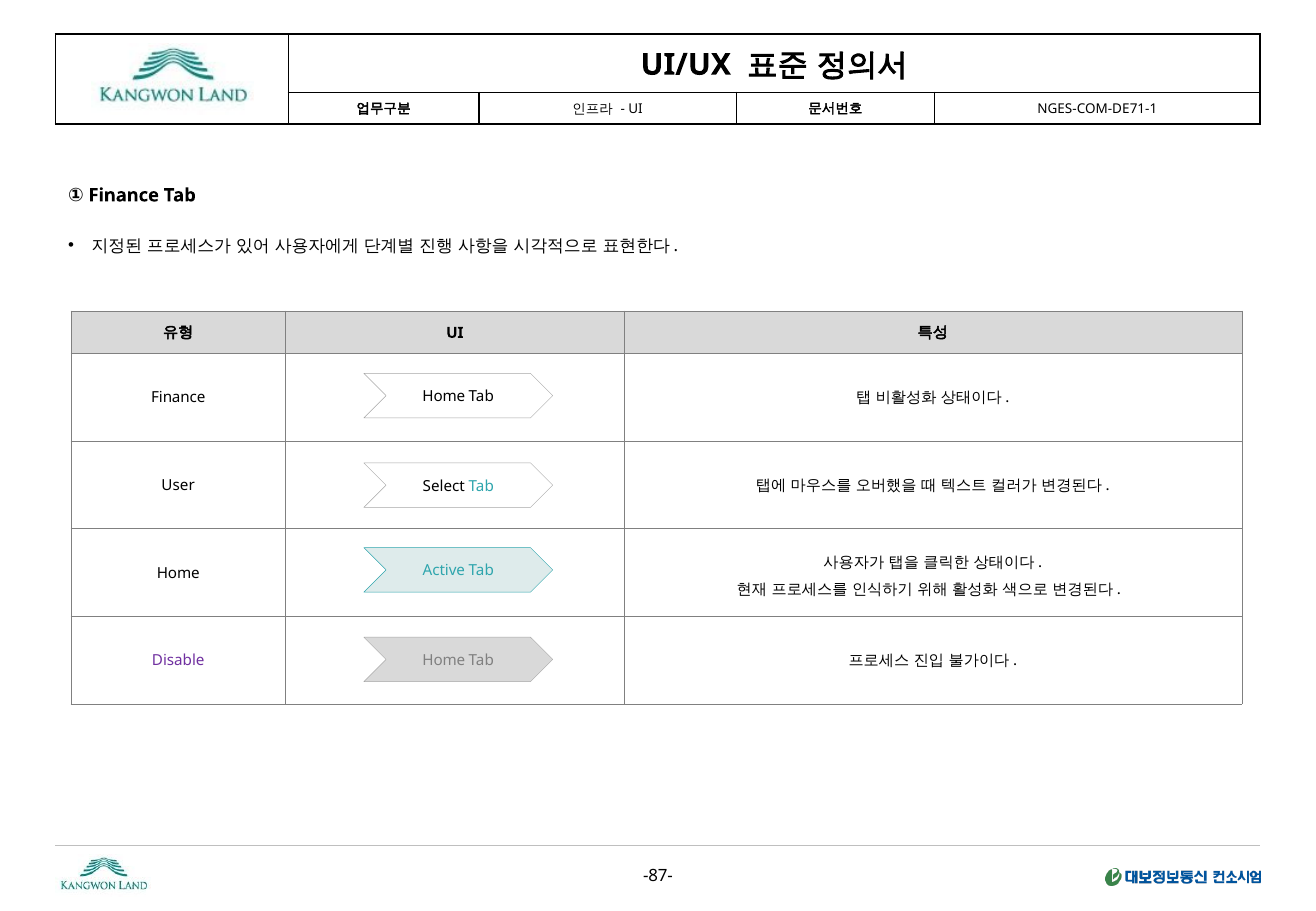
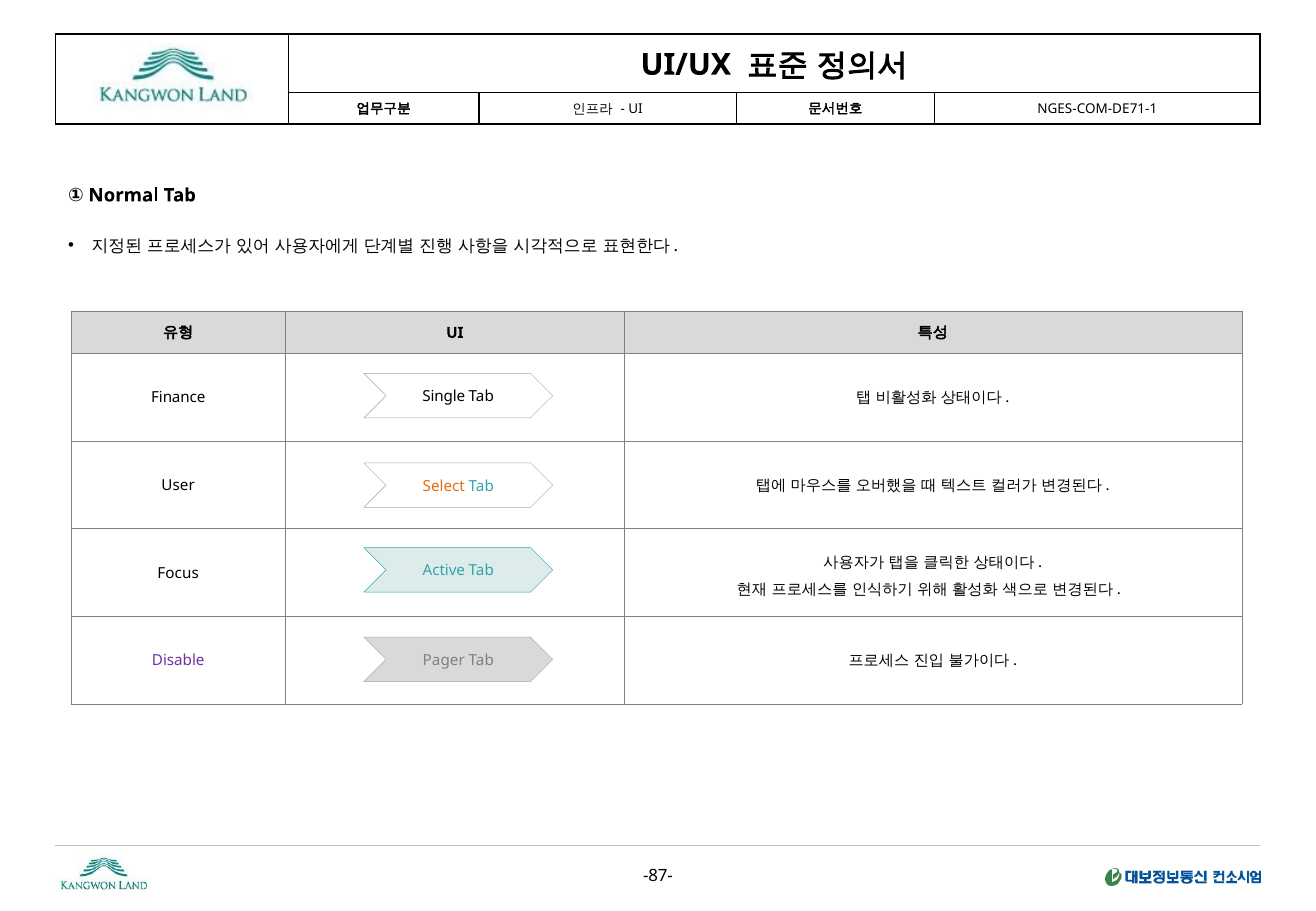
① Finance: Finance -> Normal
Home at (444, 397): Home -> Single
Select colour: black -> orange
Home at (178, 573): Home -> Focus
Home at (444, 661): Home -> Pager
